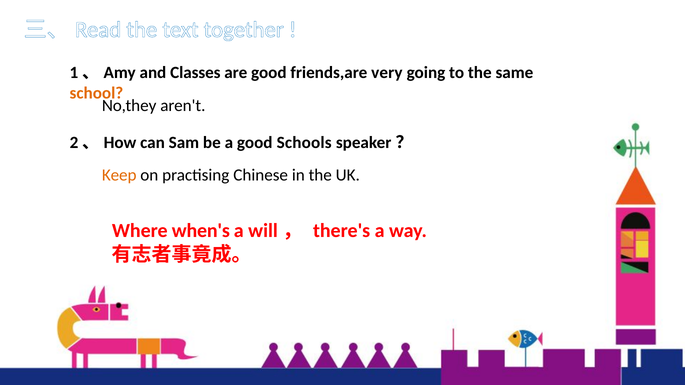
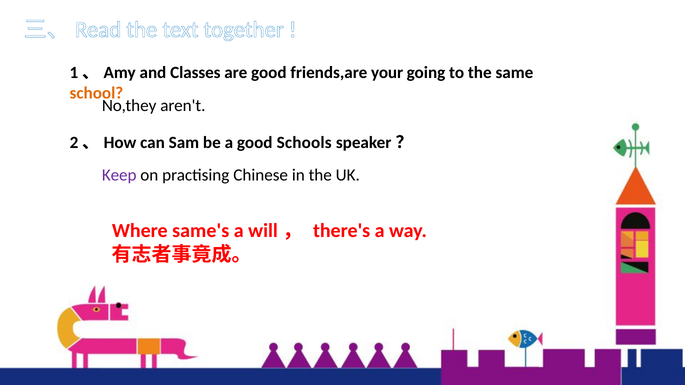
very: very -> your
Keep colour: orange -> purple
when's: when's -> same's
